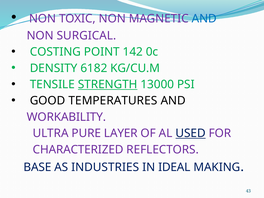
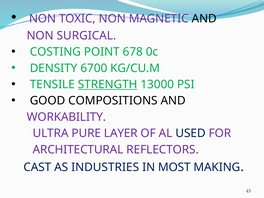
AND at (204, 19) colour: blue -> black
142: 142 -> 678
6182: 6182 -> 6700
TEMPERATURES: TEMPERATURES -> COMPOSITIONS
USED underline: present -> none
CHARACTERIZED: CHARACTERIZED -> ARCHITECTURAL
BASE: BASE -> CAST
IDEAL: IDEAL -> MOST
